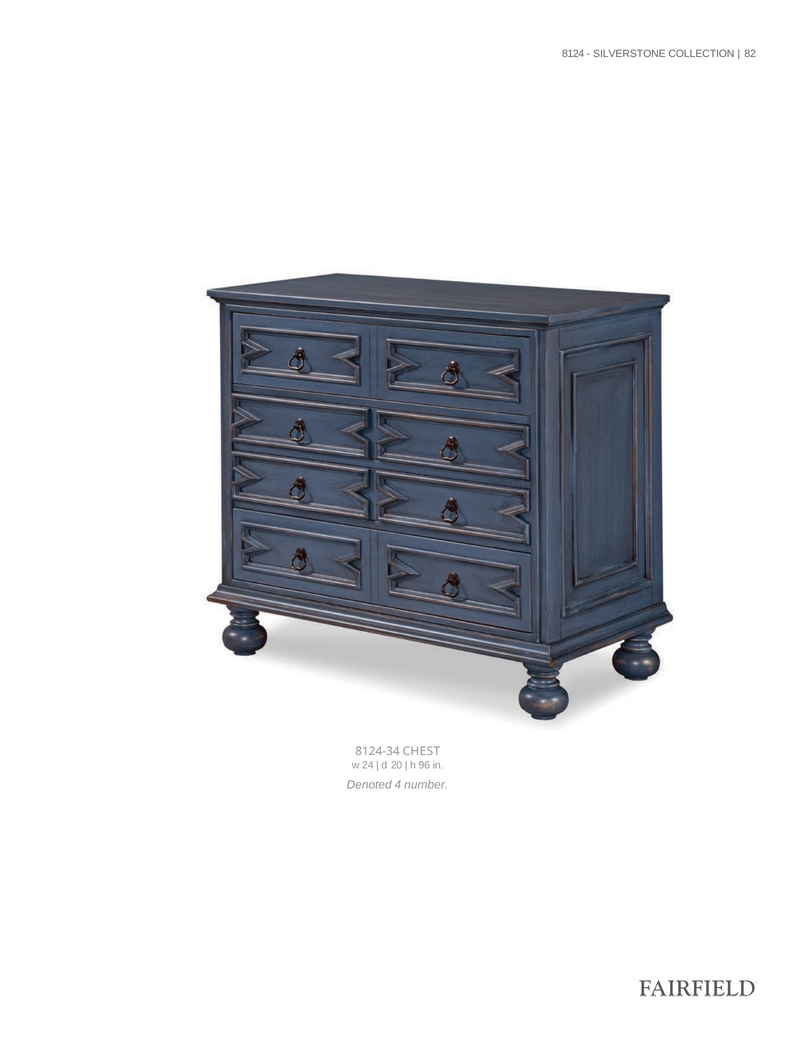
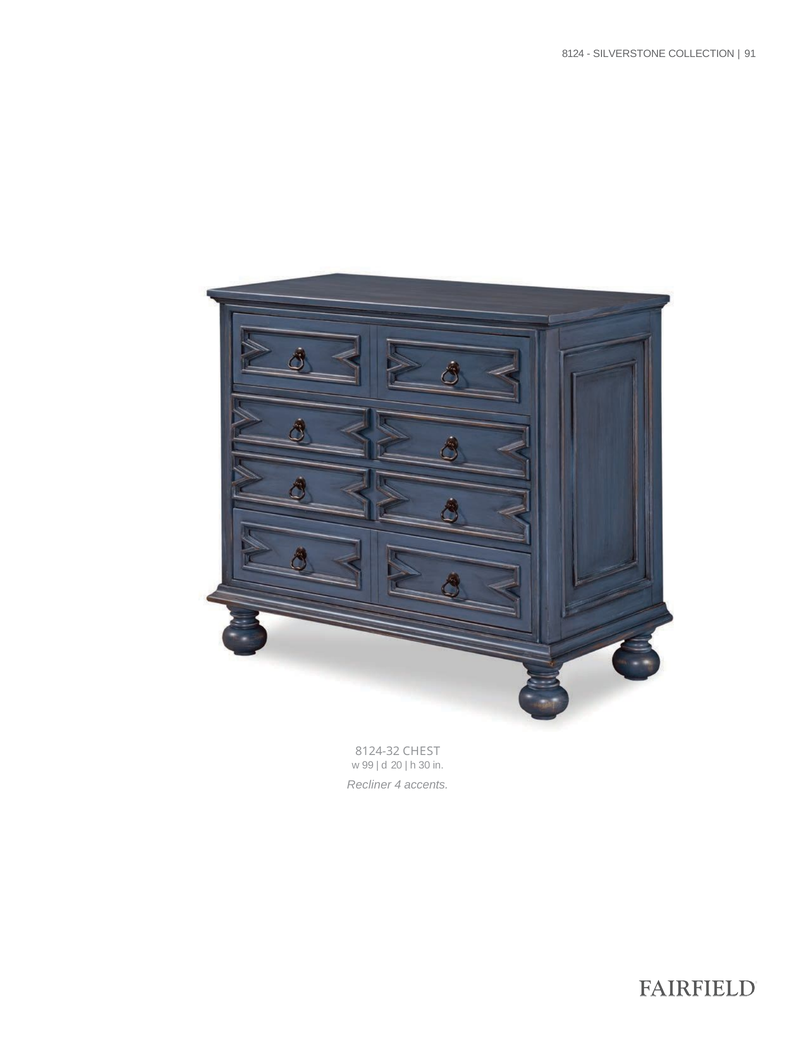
82: 82 -> 91
8124-34: 8124-34 -> 8124-32
24: 24 -> 99
96: 96 -> 30
Denoted: Denoted -> Recliner
number: number -> accents
